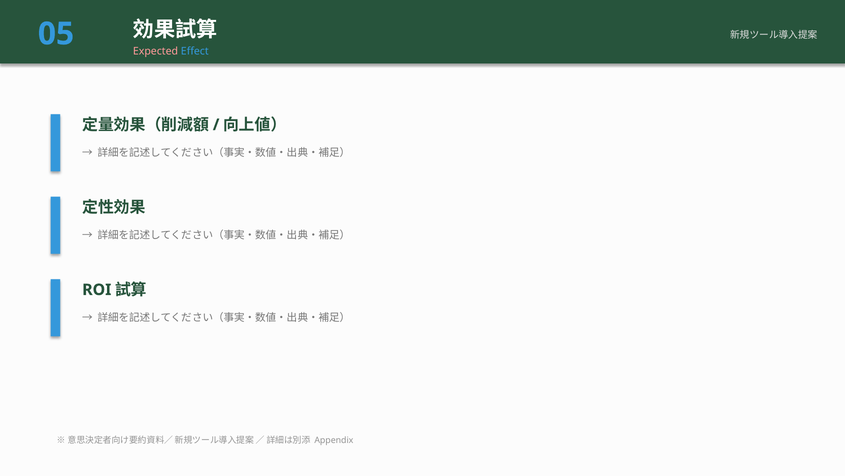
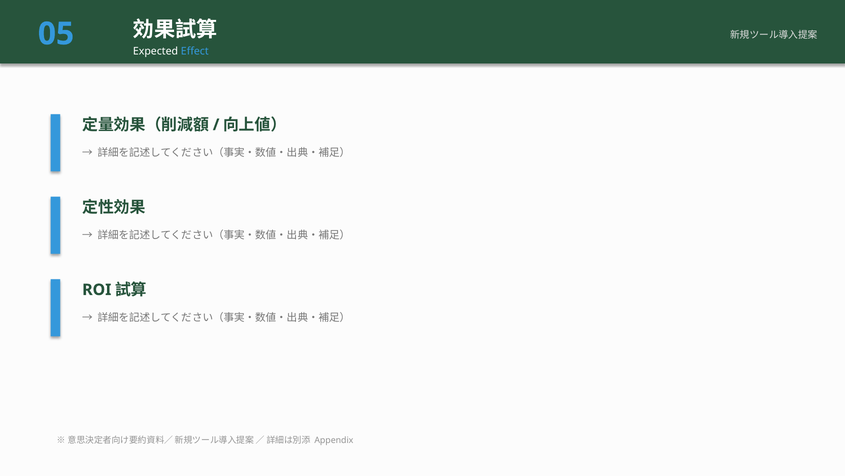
Expected colour: pink -> white
